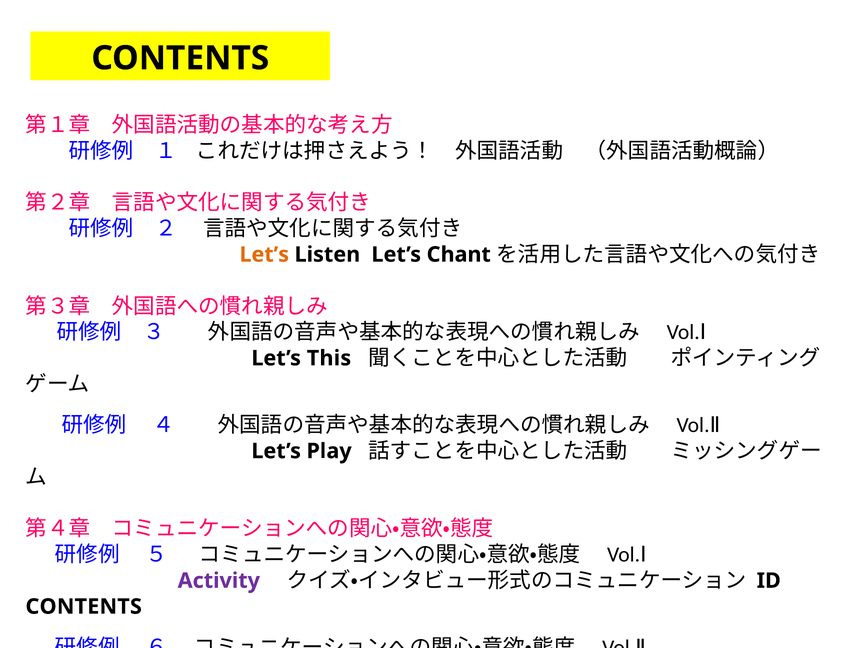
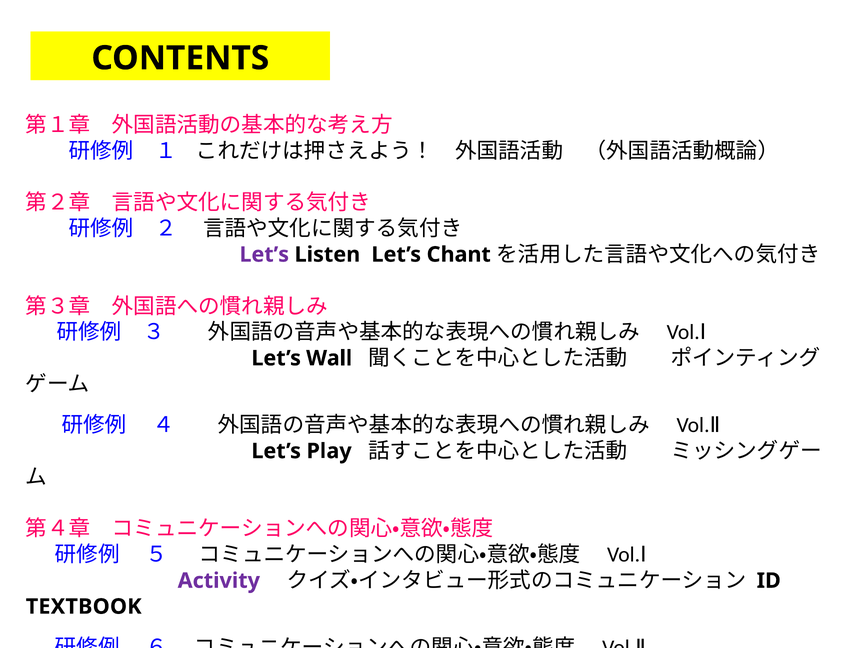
Let’s at (264, 255) colour: orange -> purple
This: This -> Wall
CONTENTS at (84, 607): CONTENTS -> TEXTBOOK
